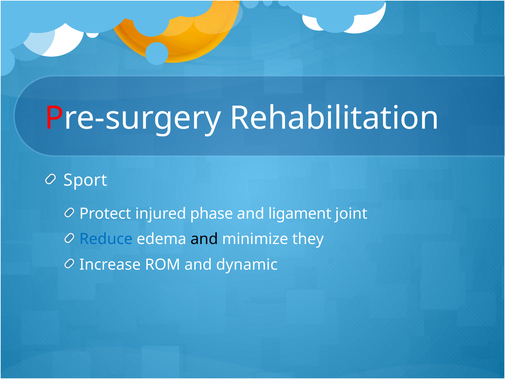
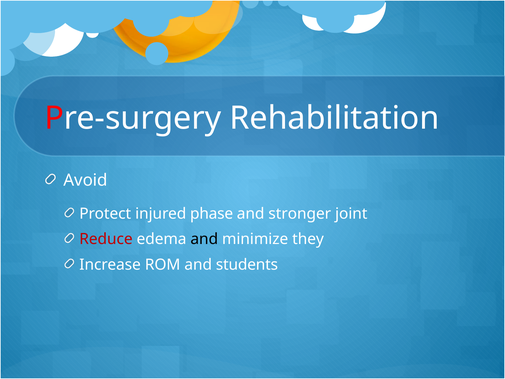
Sport: Sport -> Avoid
ligament: ligament -> stronger
Reduce colour: blue -> red
dynamic: dynamic -> students
